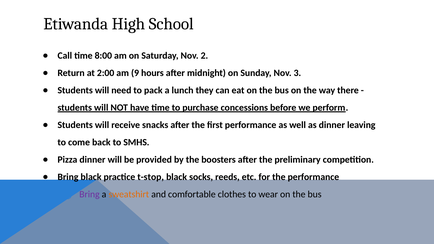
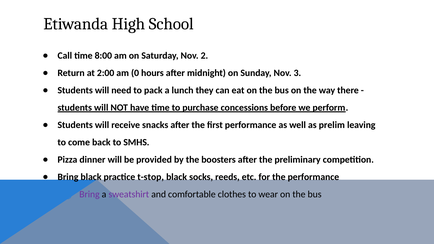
9: 9 -> 0
as dinner: dinner -> prelim
sweatshirt colour: orange -> purple
